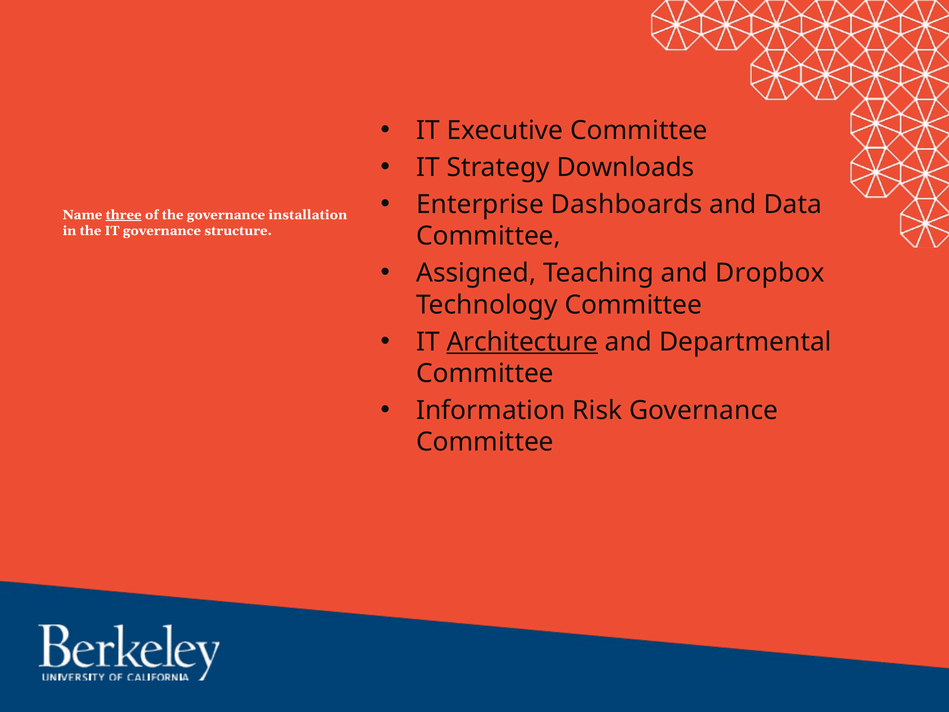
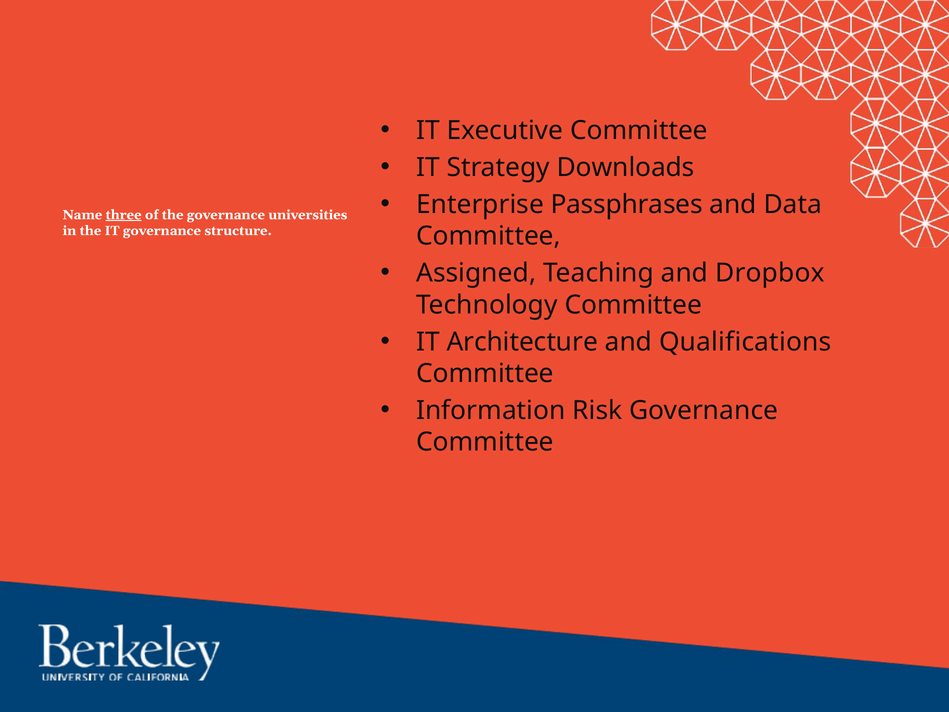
Dashboards: Dashboards -> Passphrases
installation: installation -> universities
Architecture underline: present -> none
Departmental: Departmental -> Qualifications
